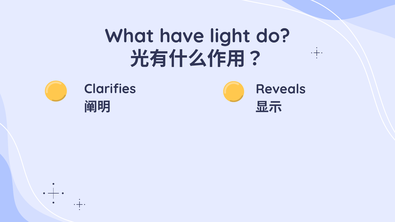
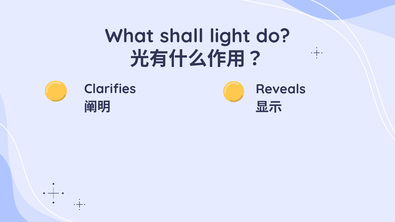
have: have -> shall
